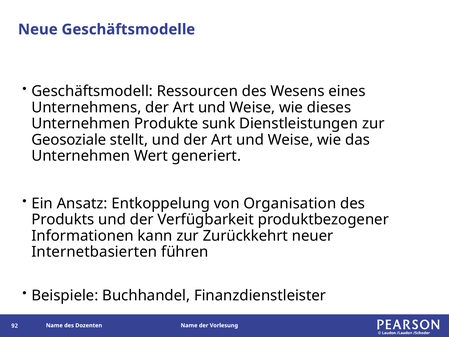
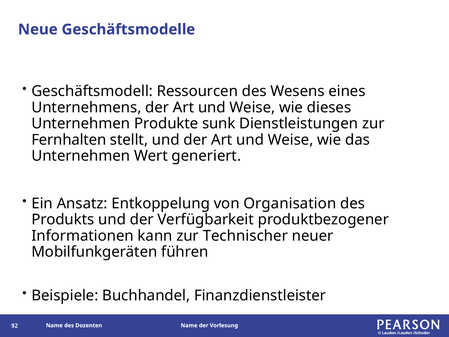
Geosoziale: Geosoziale -> Fernhalten
Zurückkehrt: Zurückkehrt -> Technischer
Internetbasierten: Internetbasierten -> Mobilfunkgeräten
